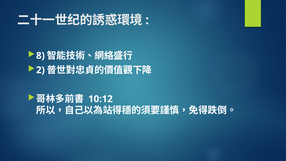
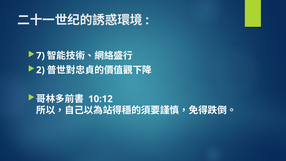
8: 8 -> 7
